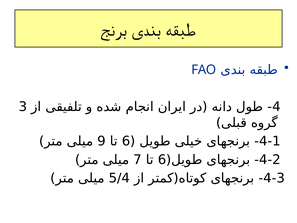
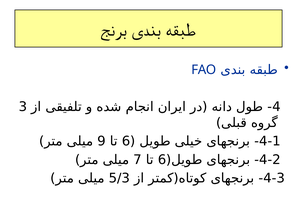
5/4: 5/4 -> 5/3
